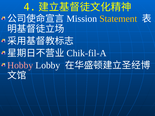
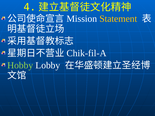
Hobby colour: pink -> light green
